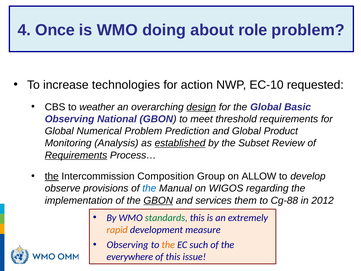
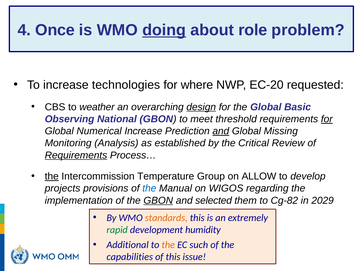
doing underline: none -> present
action: action -> where
EC-10: EC-10 -> EC-20
for at (327, 119) underline: none -> present
Numerical Problem: Problem -> Increase
and at (221, 131) underline: none -> present
Product: Product -> Missing
established underline: present -> none
Subset: Subset -> Critical
Composition: Composition -> Temperature
observe: observe -> projects
services: services -> selected
Cg-88: Cg-88 -> Cg-82
2012: 2012 -> 2029
standards colour: green -> orange
rapid colour: orange -> green
measure: measure -> humidity
Observing at (128, 245): Observing -> Additional
everywhere: everywhere -> capabilities
